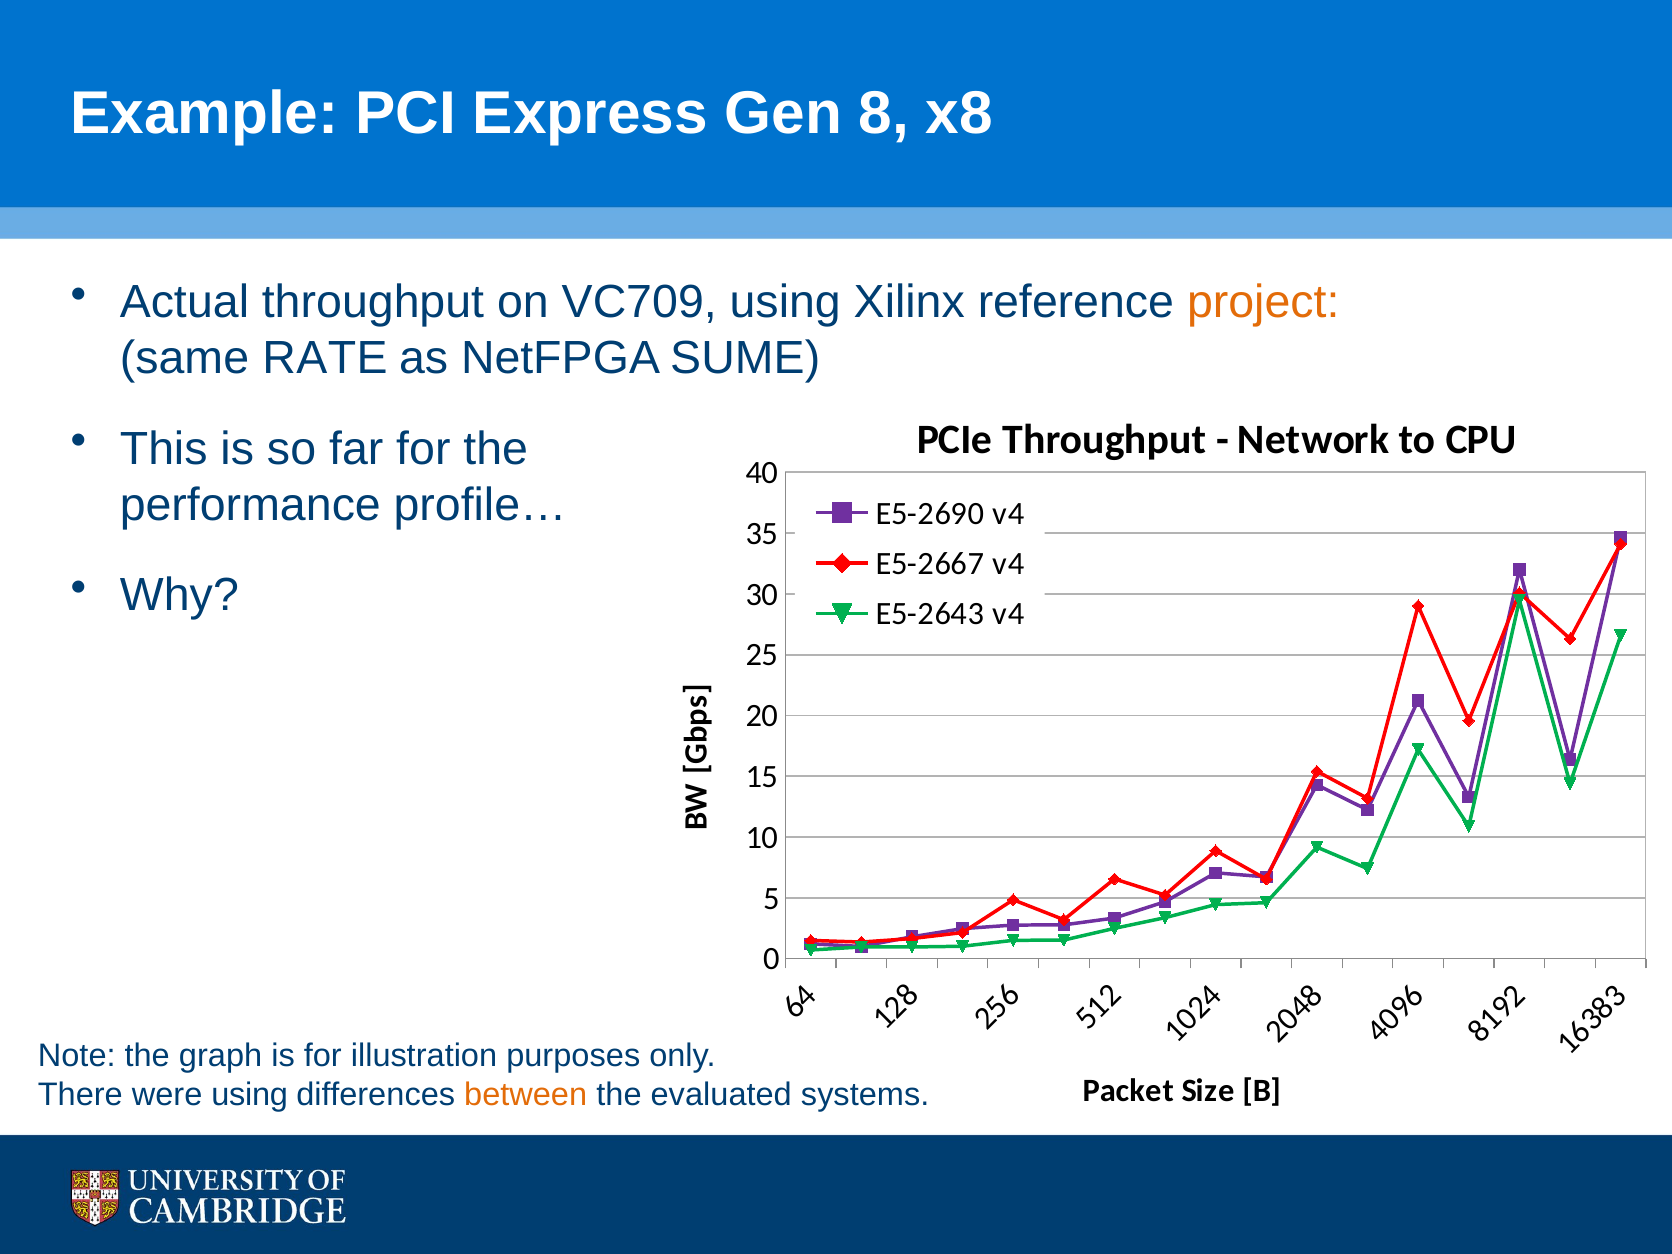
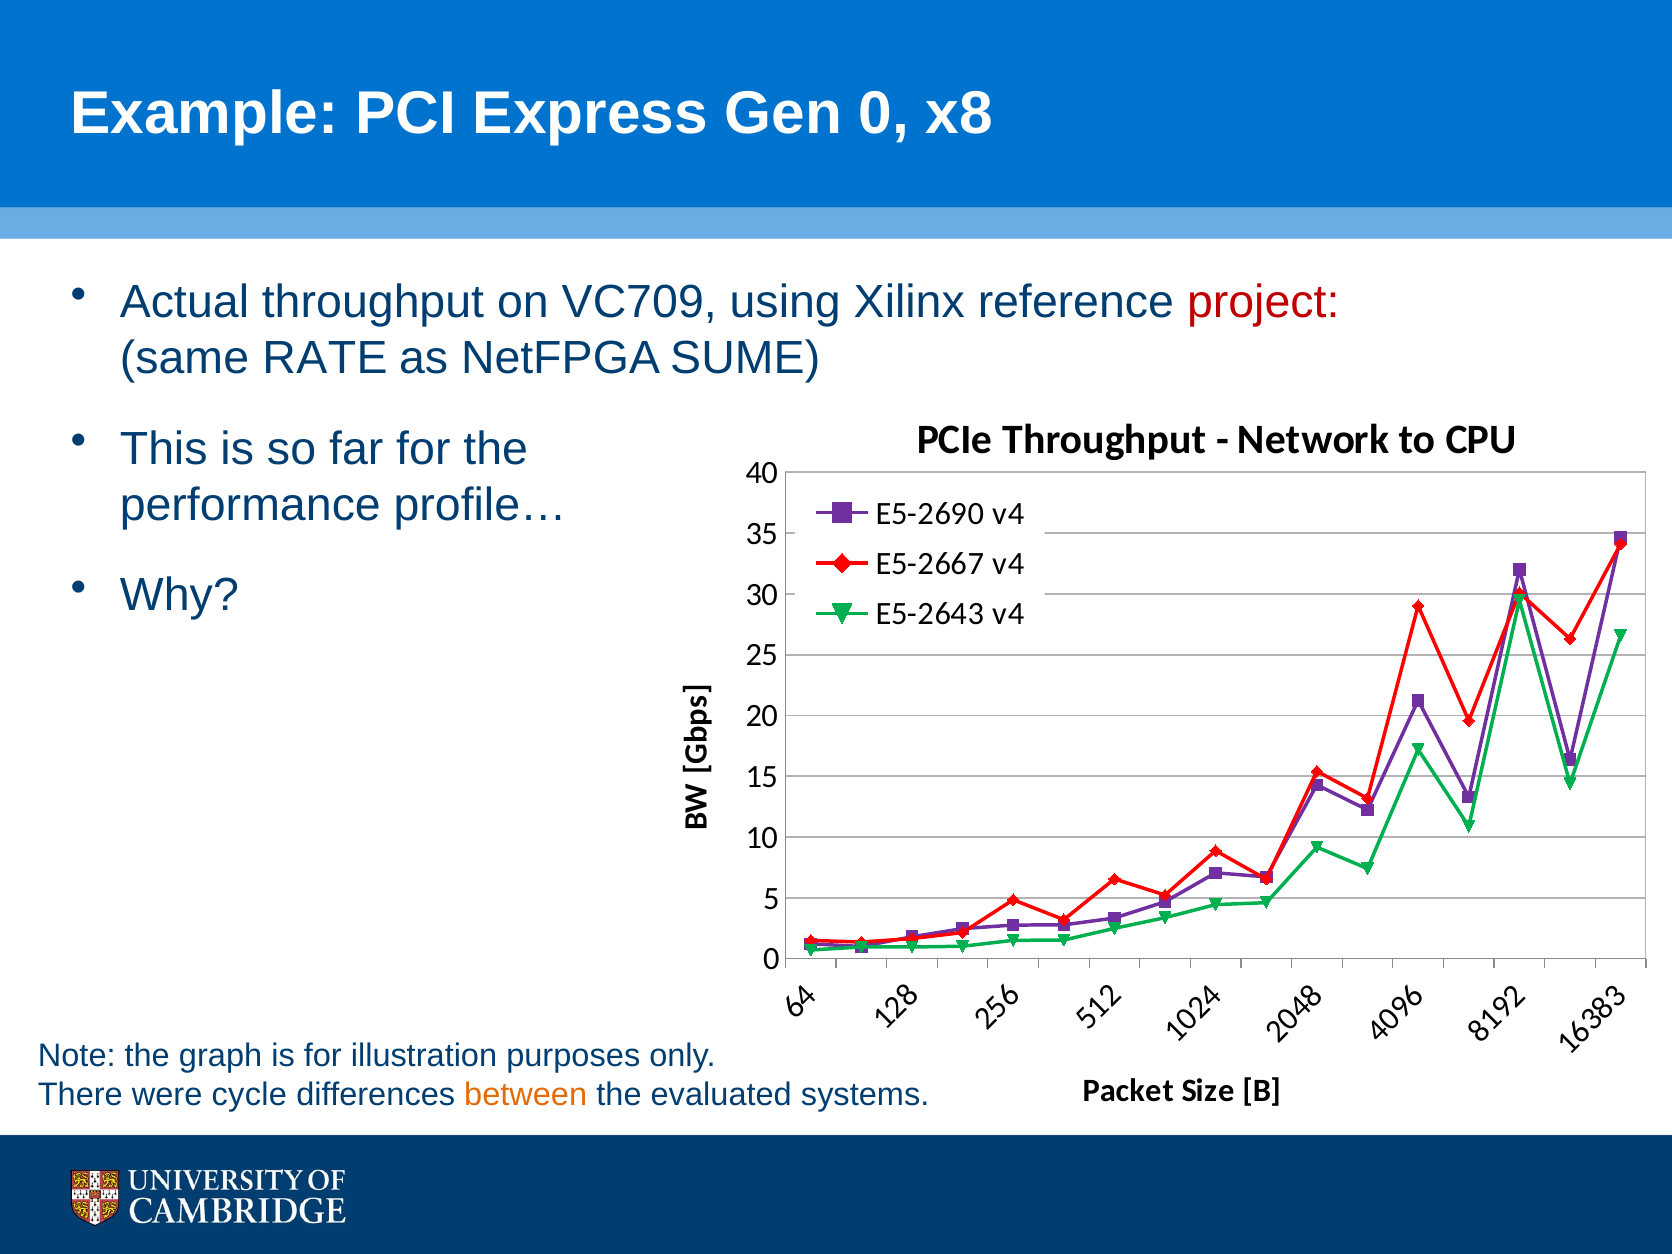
Gen 8: 8 -> 0
project colour: orange -> red
were using: using -> cycle
